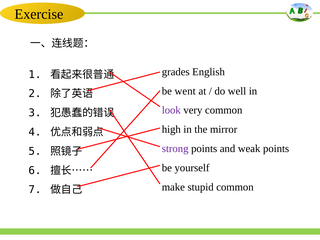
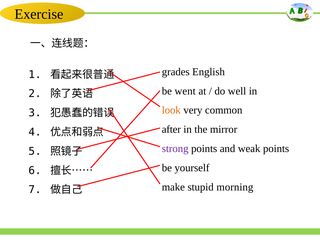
look colour: purple -> orange
high: high -> after
stupid common: common -> morning
